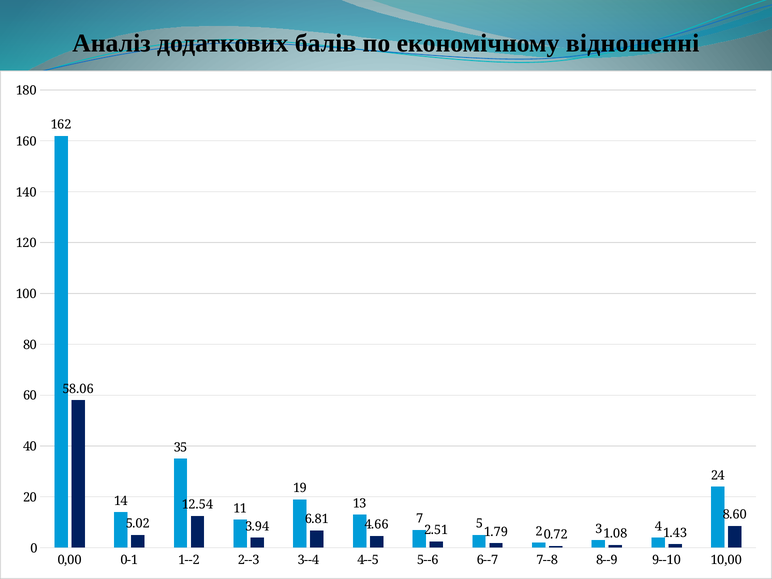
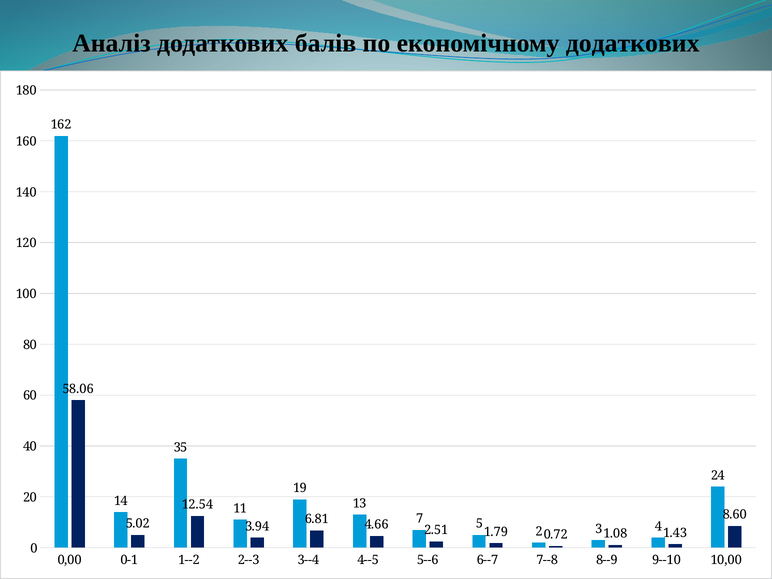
економічному відношенні: відношенні -> додаткових
